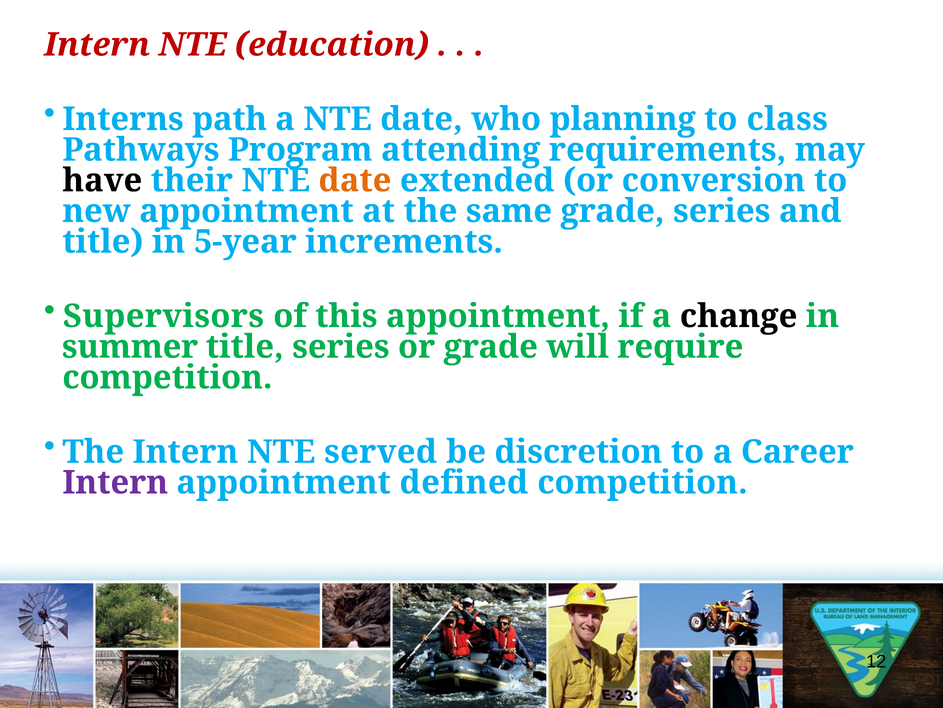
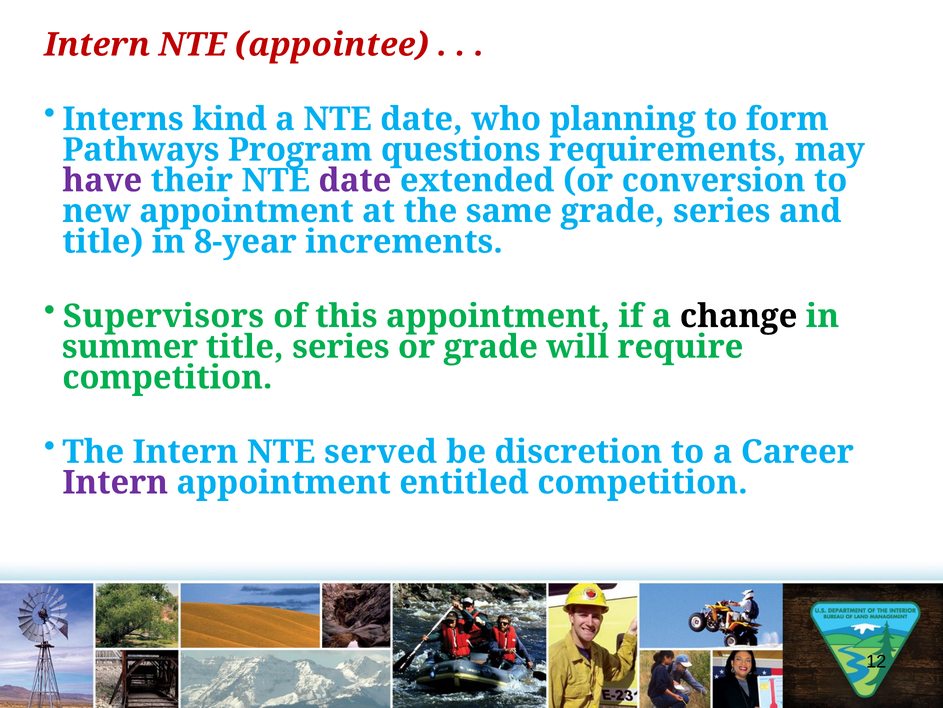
education: education -> appointee
path: path -> kind
class: class -> form
attending: attending -> questions
have colour: black -> purple
date at (355, 180) colour: orange -> purple
5-year: 5-year -> 8-year
defined: defined -> entitled
